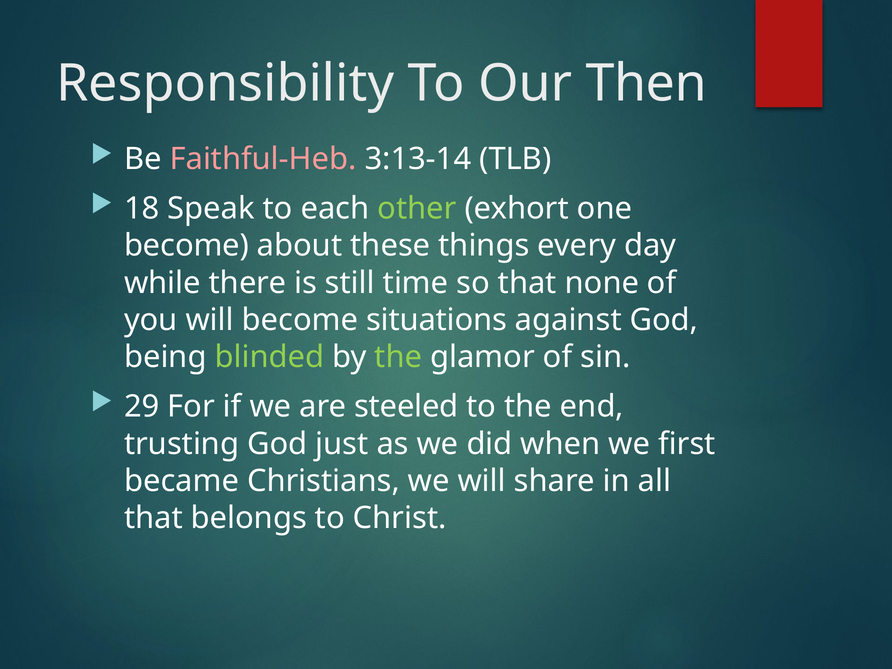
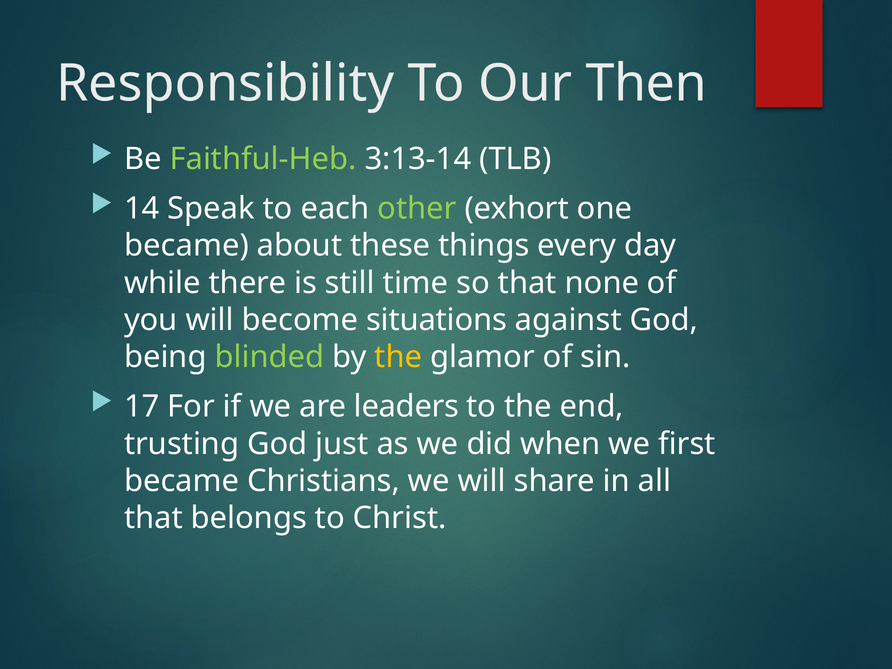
Faithful-Heb colour: pink -> light green
18: 18 -> 14
become at (187, 246): become -> became
the at (398, 357) colour: light green -> yellow
29: 29 -> 17
steeled: steeled -> leaders
